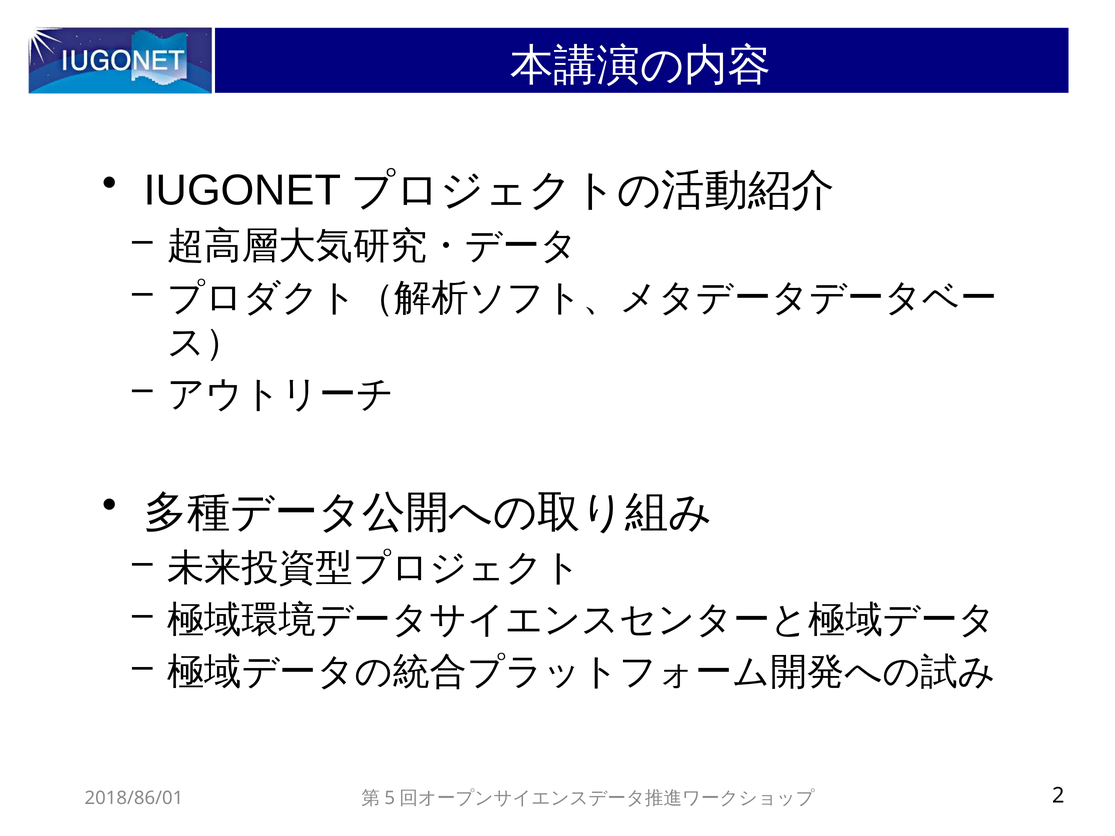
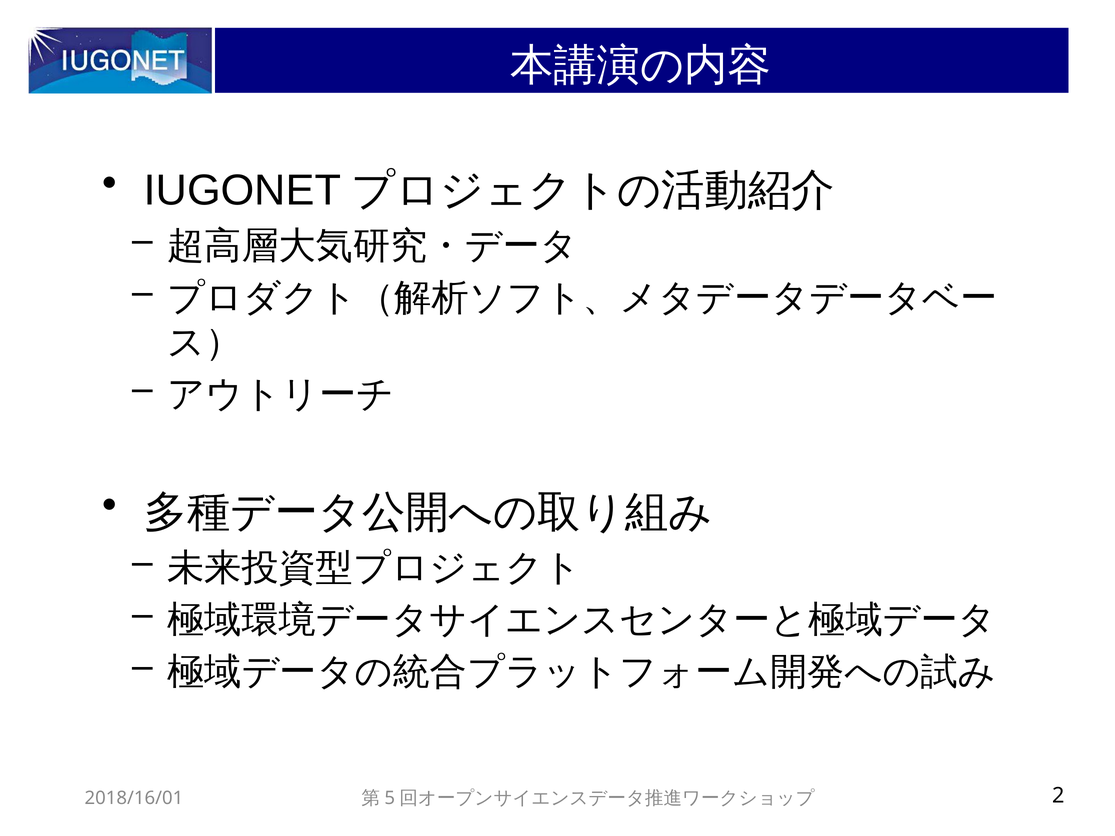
2018/86/01: 2018/86/01 -> 2018/16/01
